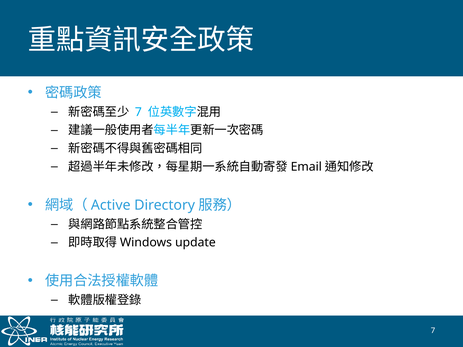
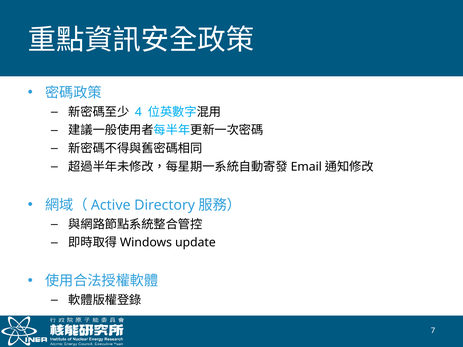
7 at (138, 112): 7 -> 4
